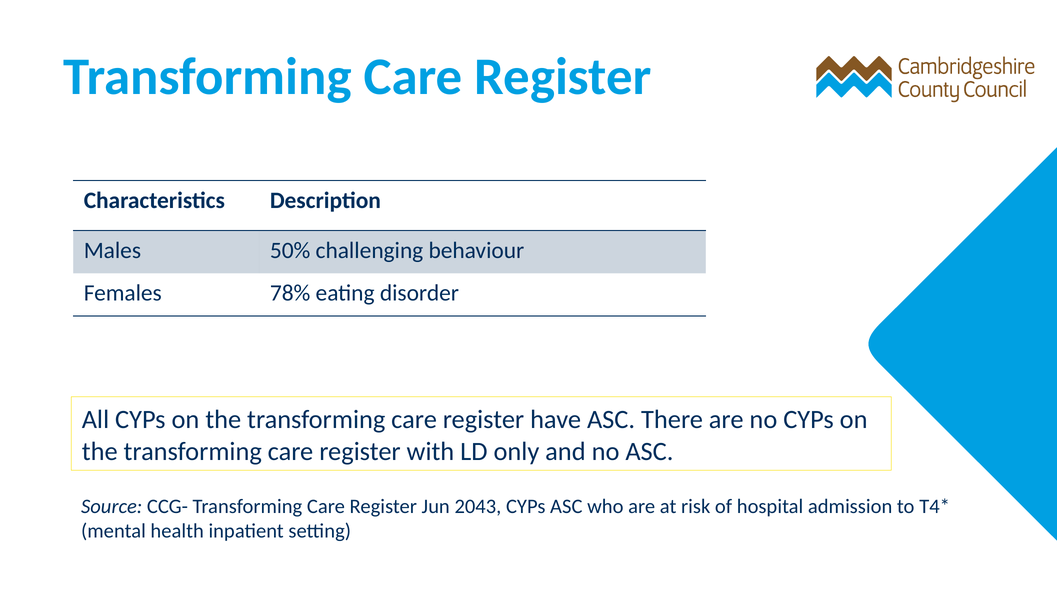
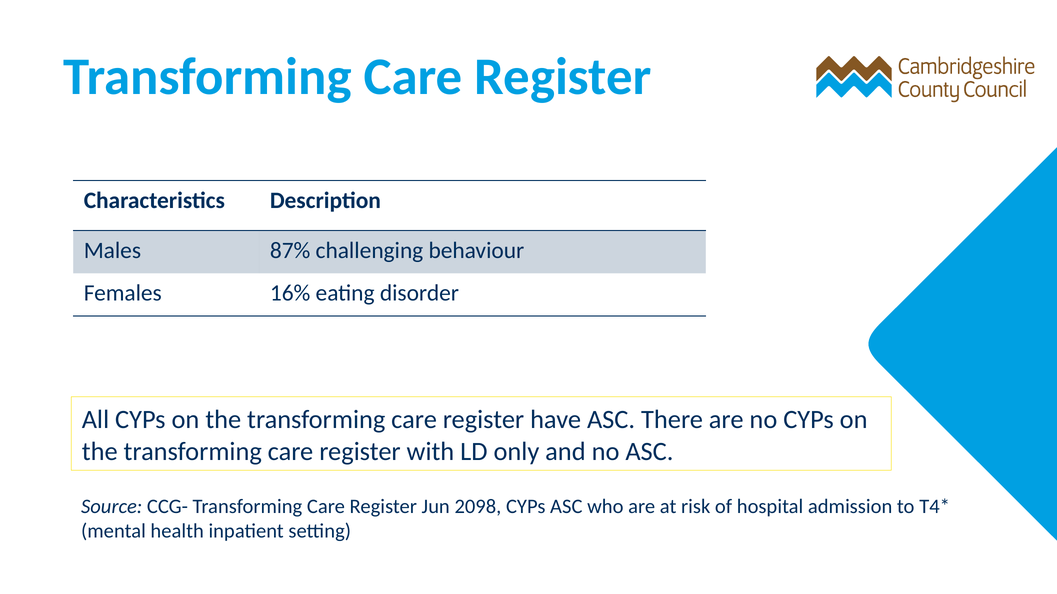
50%: 50% -> 87%
78%: 78% -> 16%
2043: 2043 -> 2098
